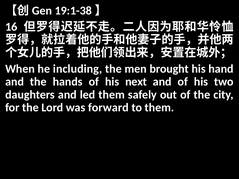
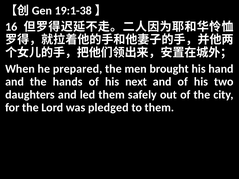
including: including -> prepared
forward: forward -> pledged
